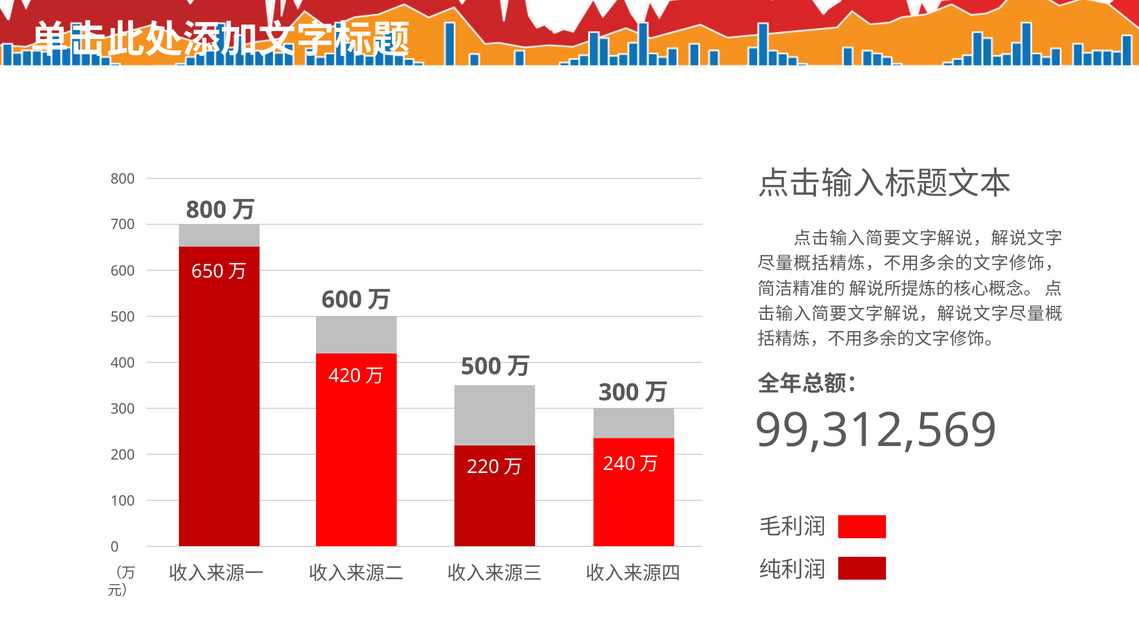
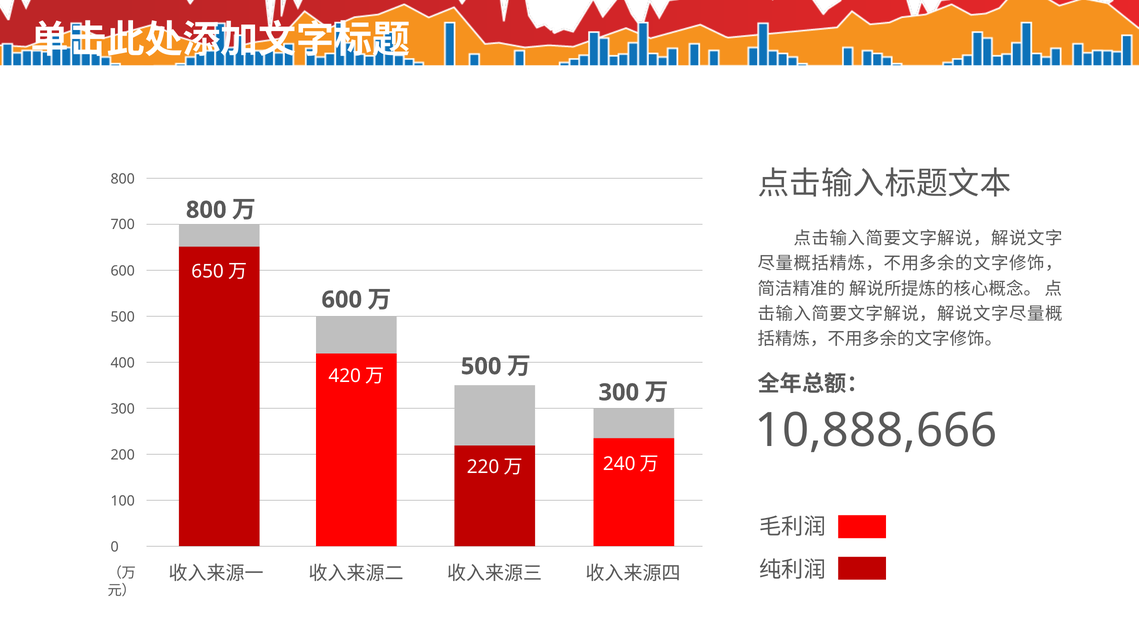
99,312,569: 99,312,569 -> 10,888,666
